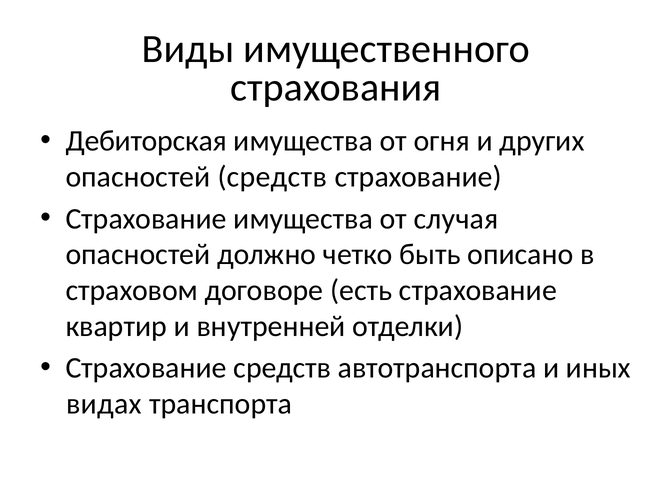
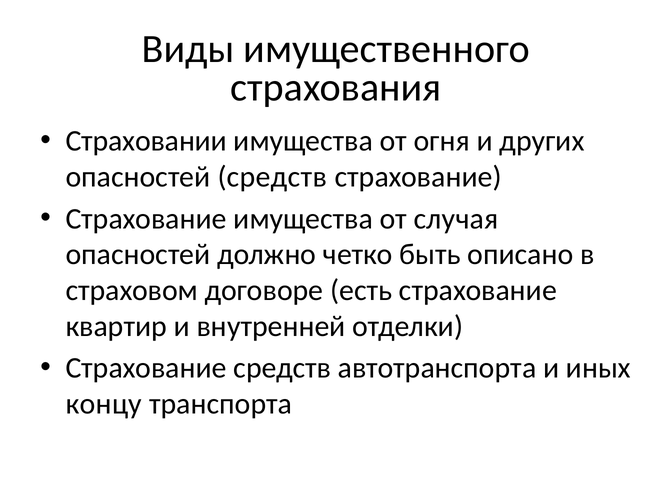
Дебиторская: Дебиторская -> Страховании
видах: видах -> концу
